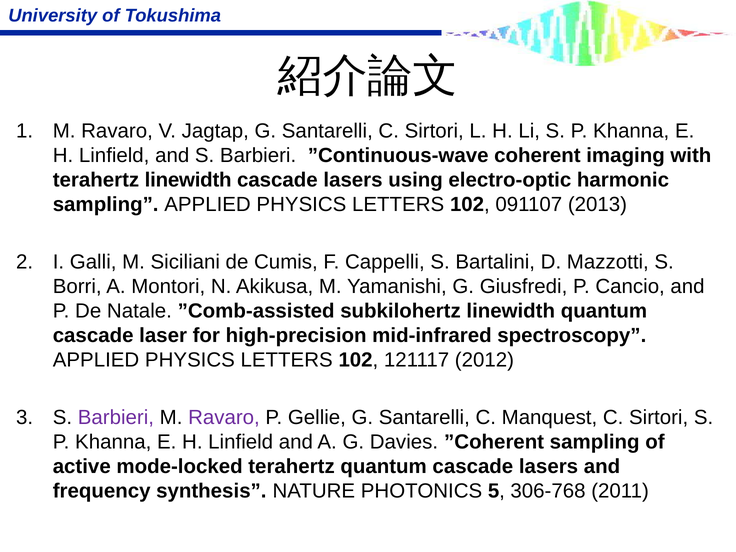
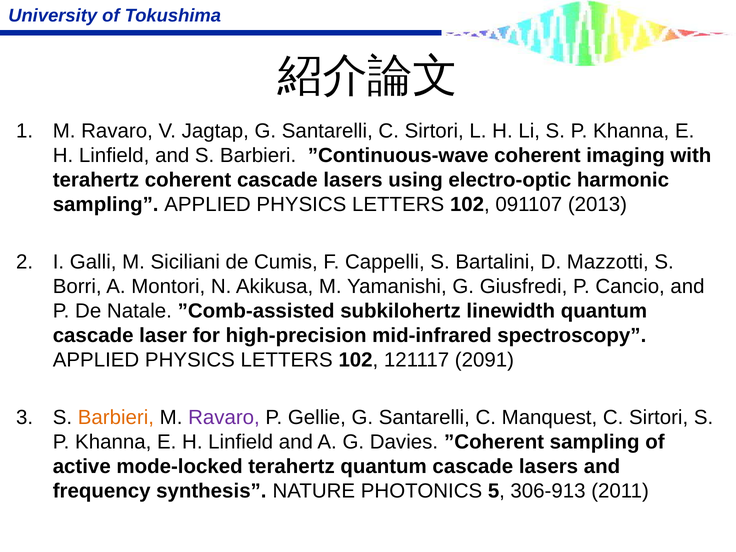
terahertz linewidth: linewidth -> coherent
2012: 2012 -> 2091
Barbieri at (116, 417) colour: purple -> orange
306-768: 306-768 -> 306-913
